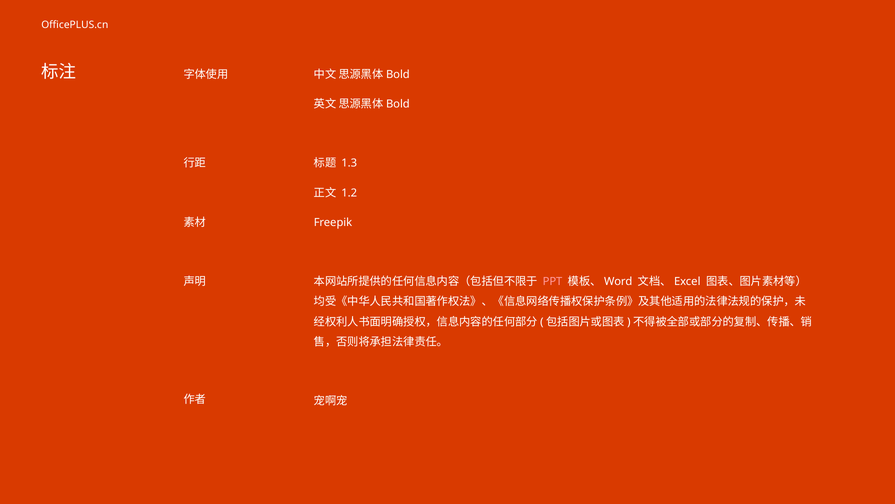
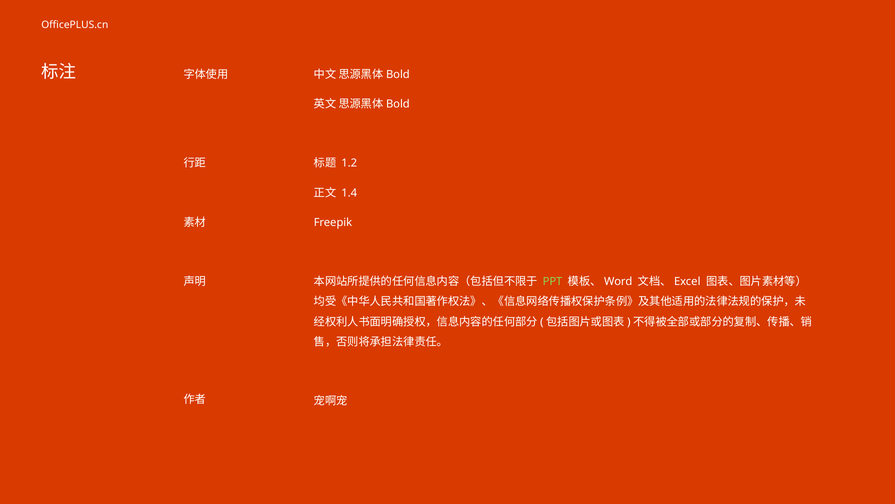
1.3: 1.3 -> 1.2
1.2: 1.2 -> 1.4
PPT colour: pink -> light green
